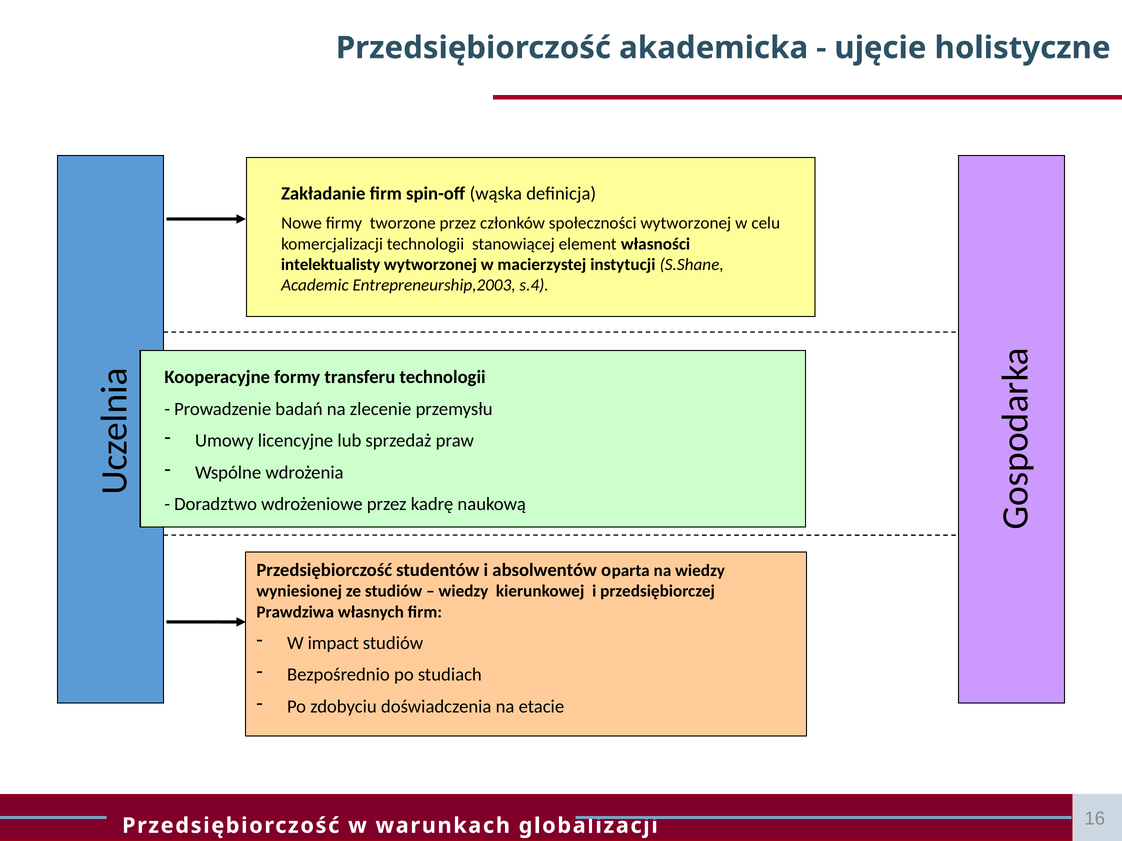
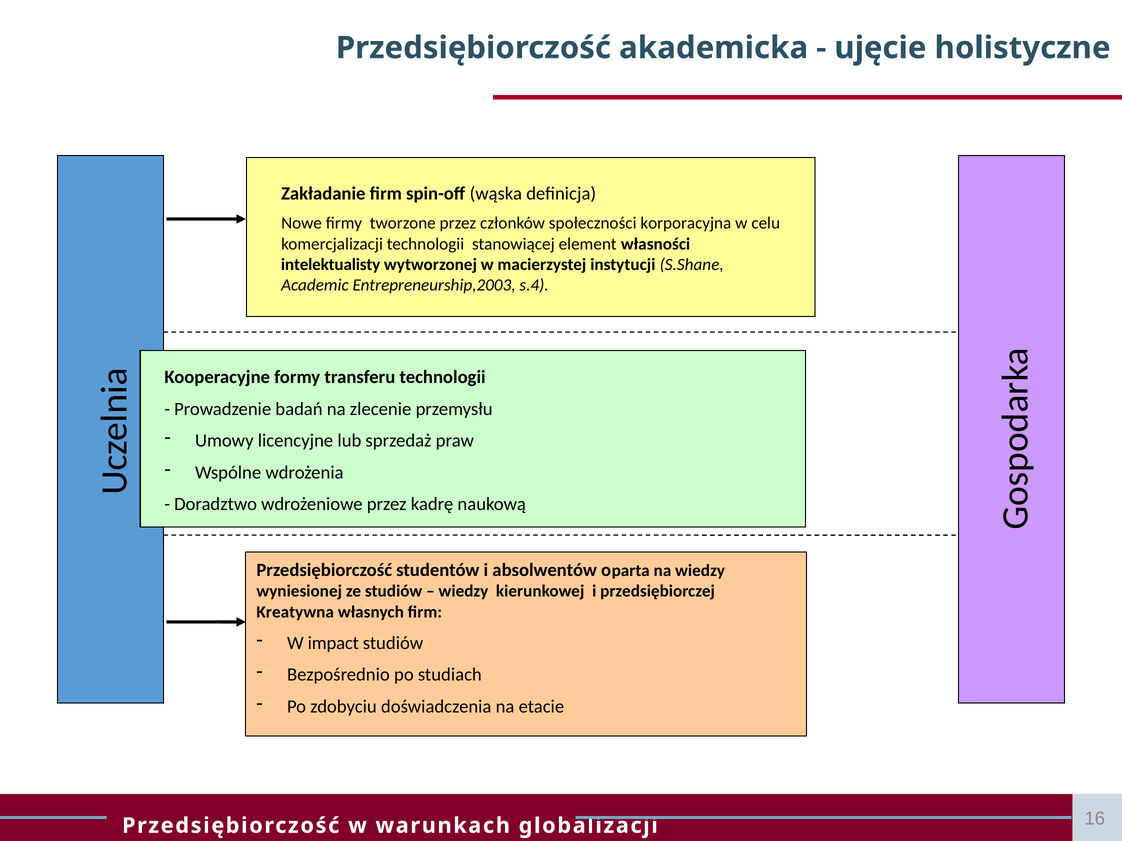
społeczności wytworzonej: wytworzonej -> korporacyjna
Prawdziwa: Prawdziwa -> Kreatywna
